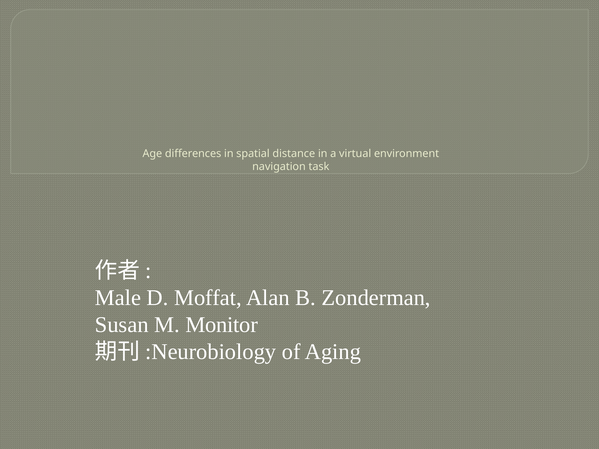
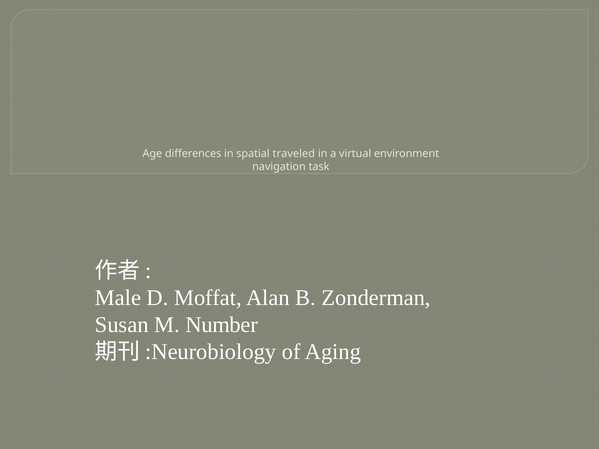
distance: distance -> traveled
Monitor: Monitor -> Number
